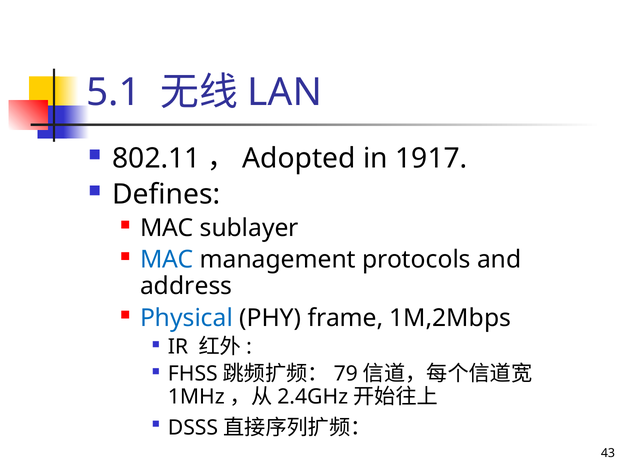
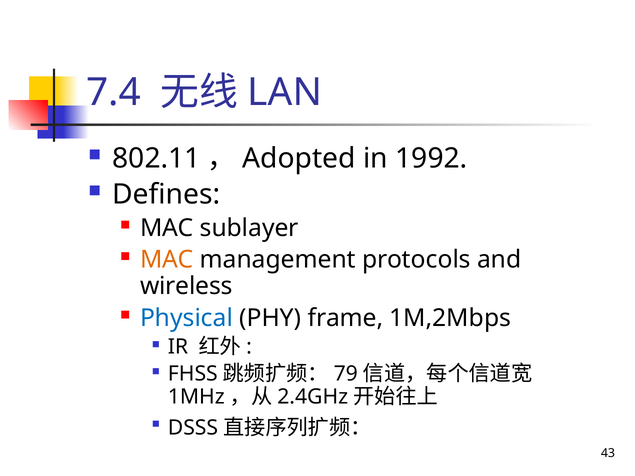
5.1: 5.1 -> 7.4
1917: 1917 -> 1992
MAC at (167, 260) colour: blue -> orange
address: address -> wireless
